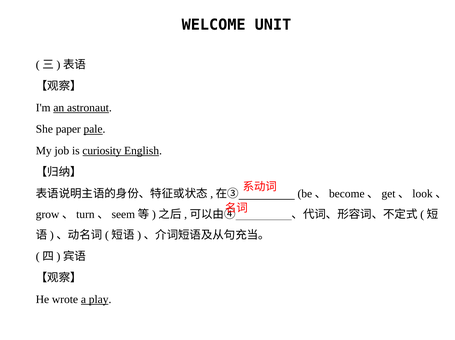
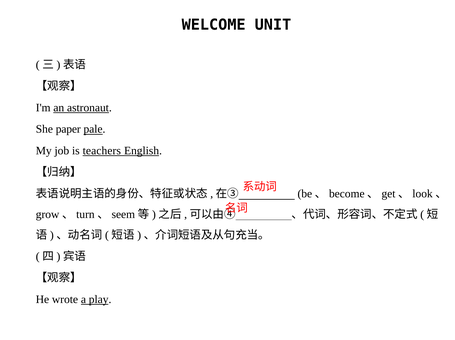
curiosity: curiosity -> teachers
